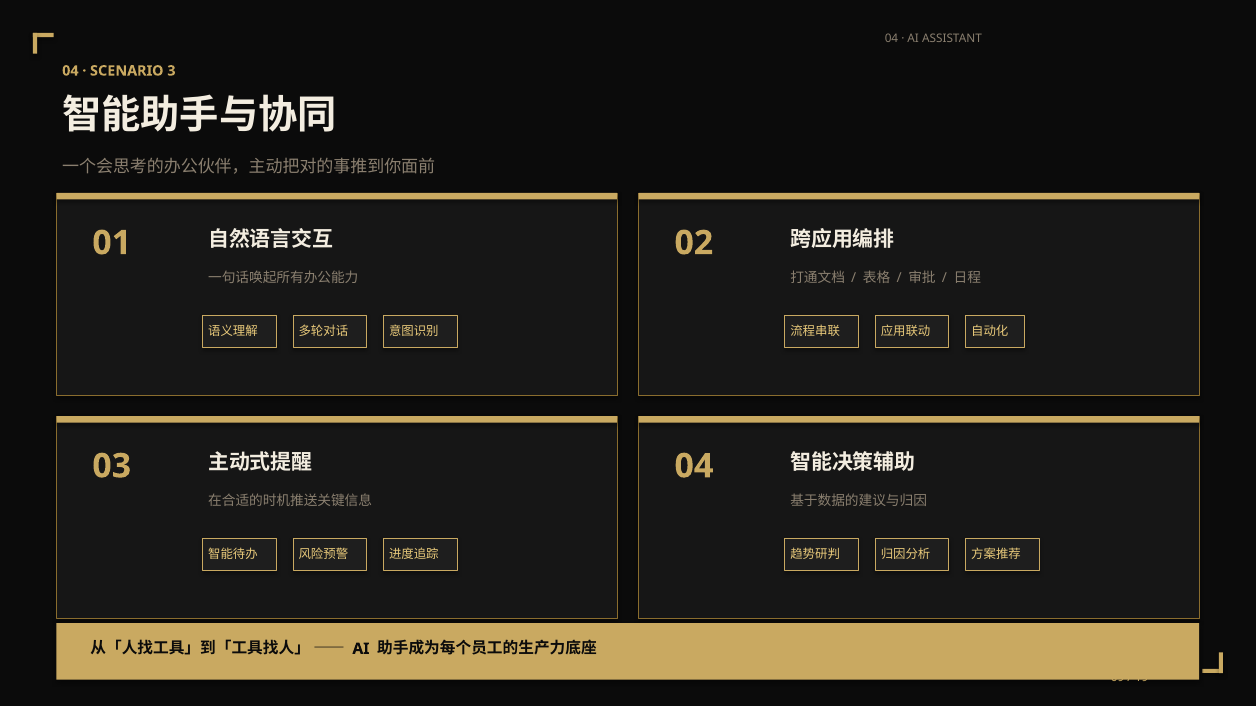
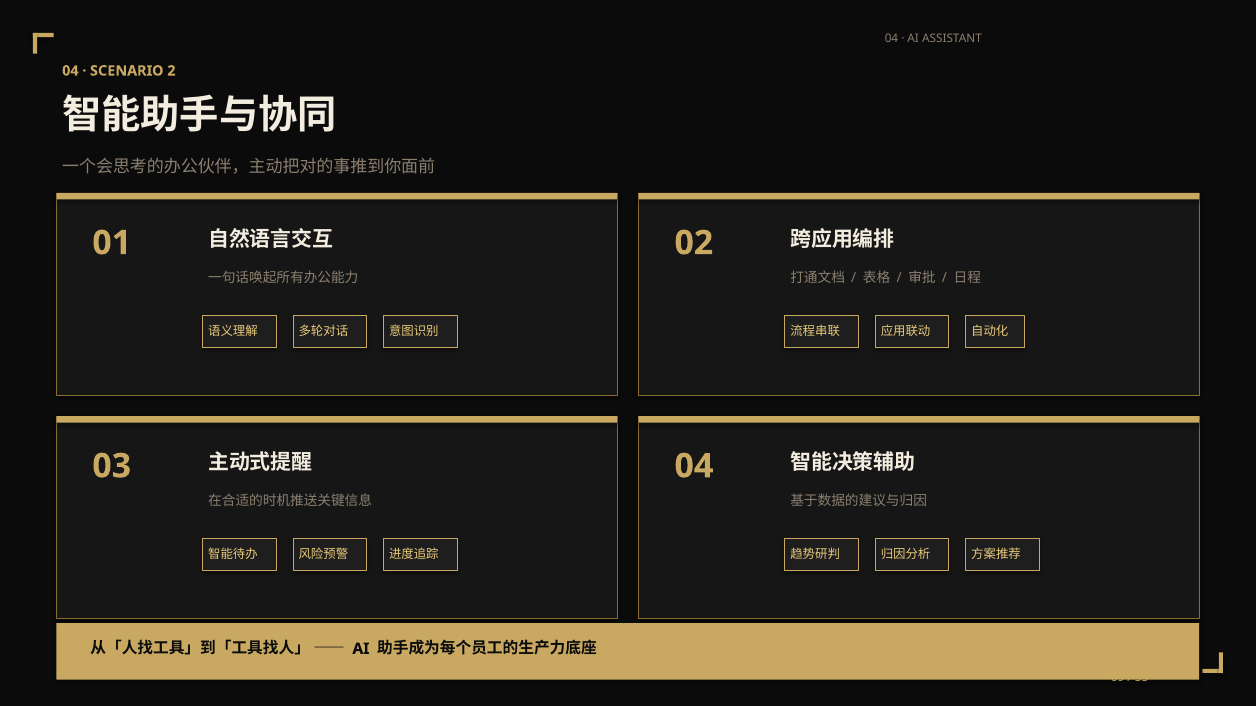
3: 3 -> 2
19: 19 -> 55
